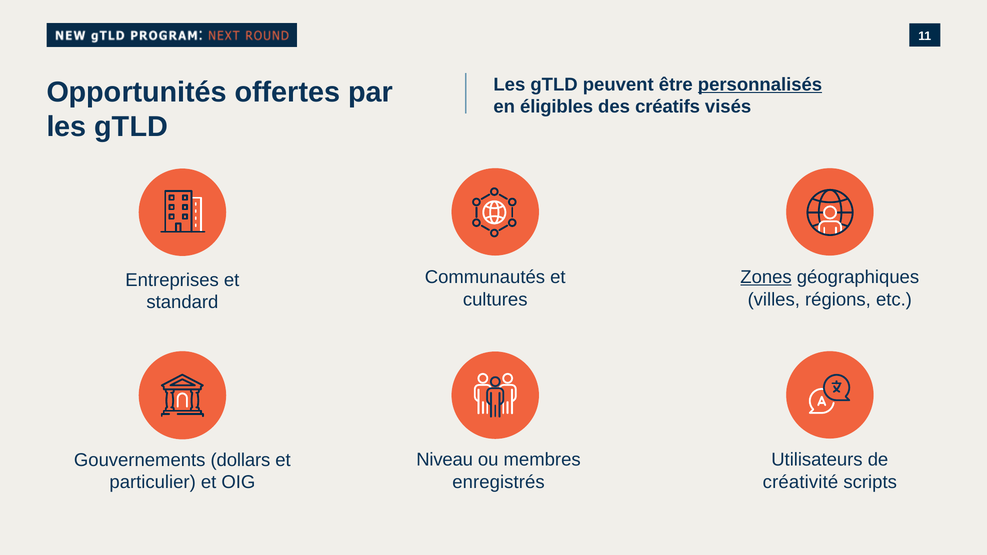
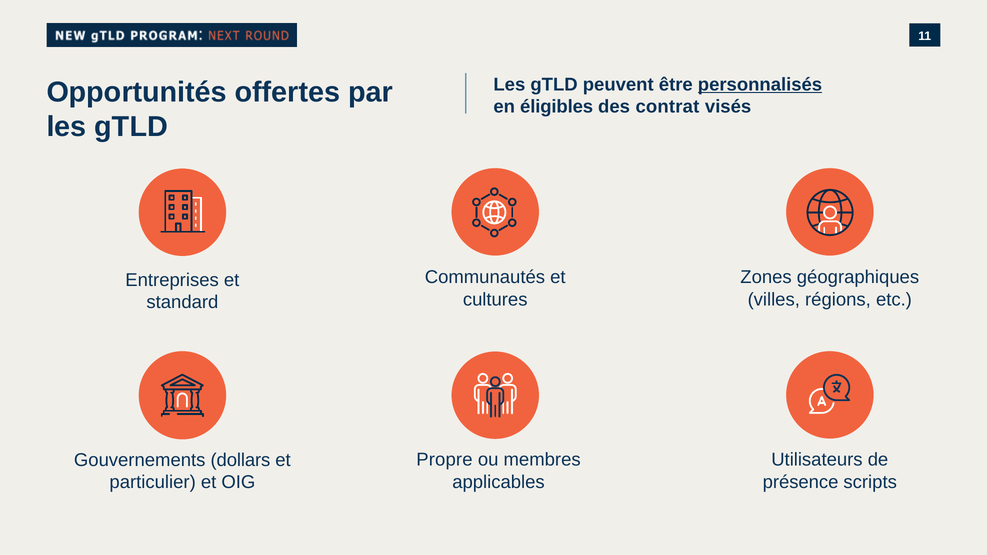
créatifs: créatifs -> contrat
Zones underline: present -> none
Niveau: Niveau -> Propre
enregistrés: enregistrés -> applicables
créativité: créativité -> présence
